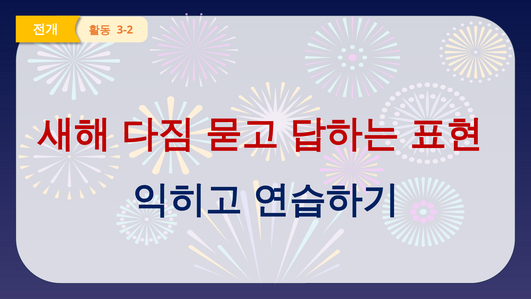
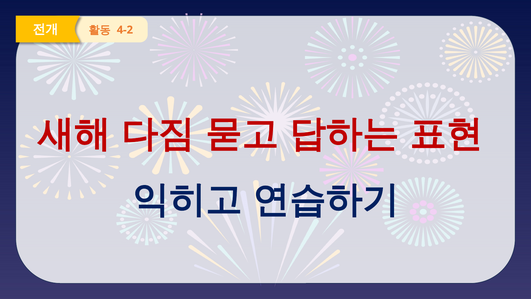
3-2: 3-2 -> 4-2
